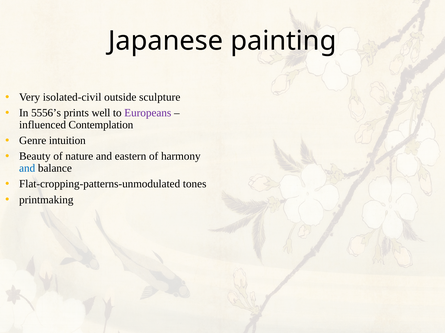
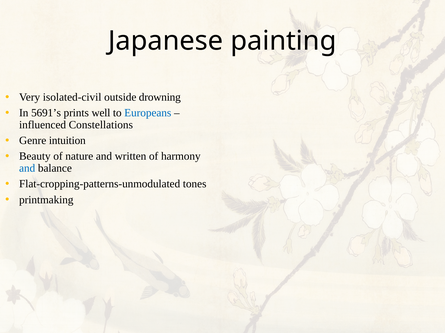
sculpture: sculpture -> drowning
5556’s: 5556’s -> 5691’s
Europeans colour: purple -> blue
Contemplation: Contemplation -> Constellations
eastern: eastern -> written
